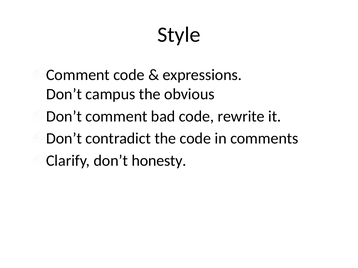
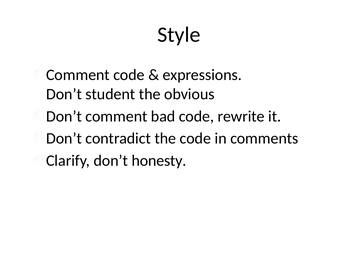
campus: campus -> student
